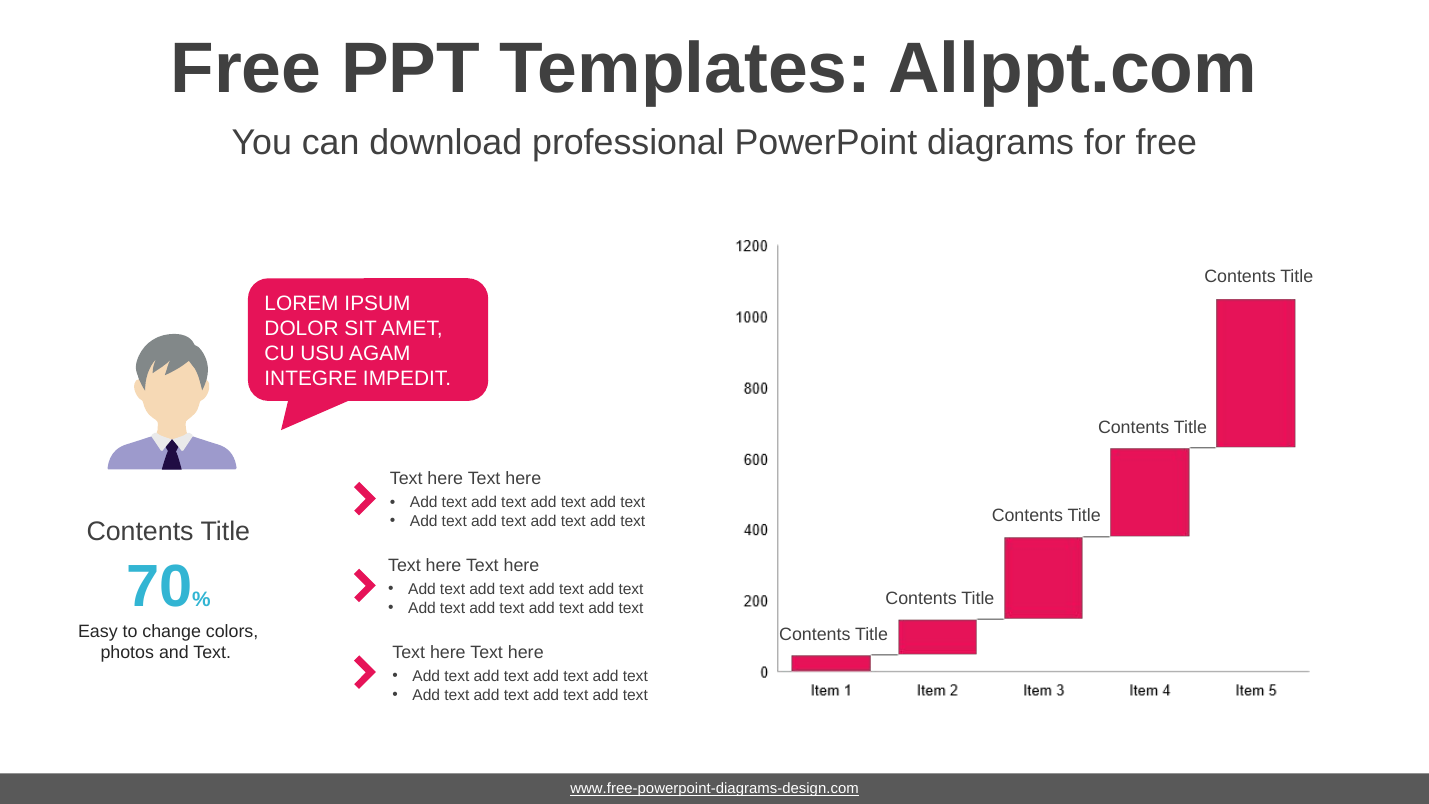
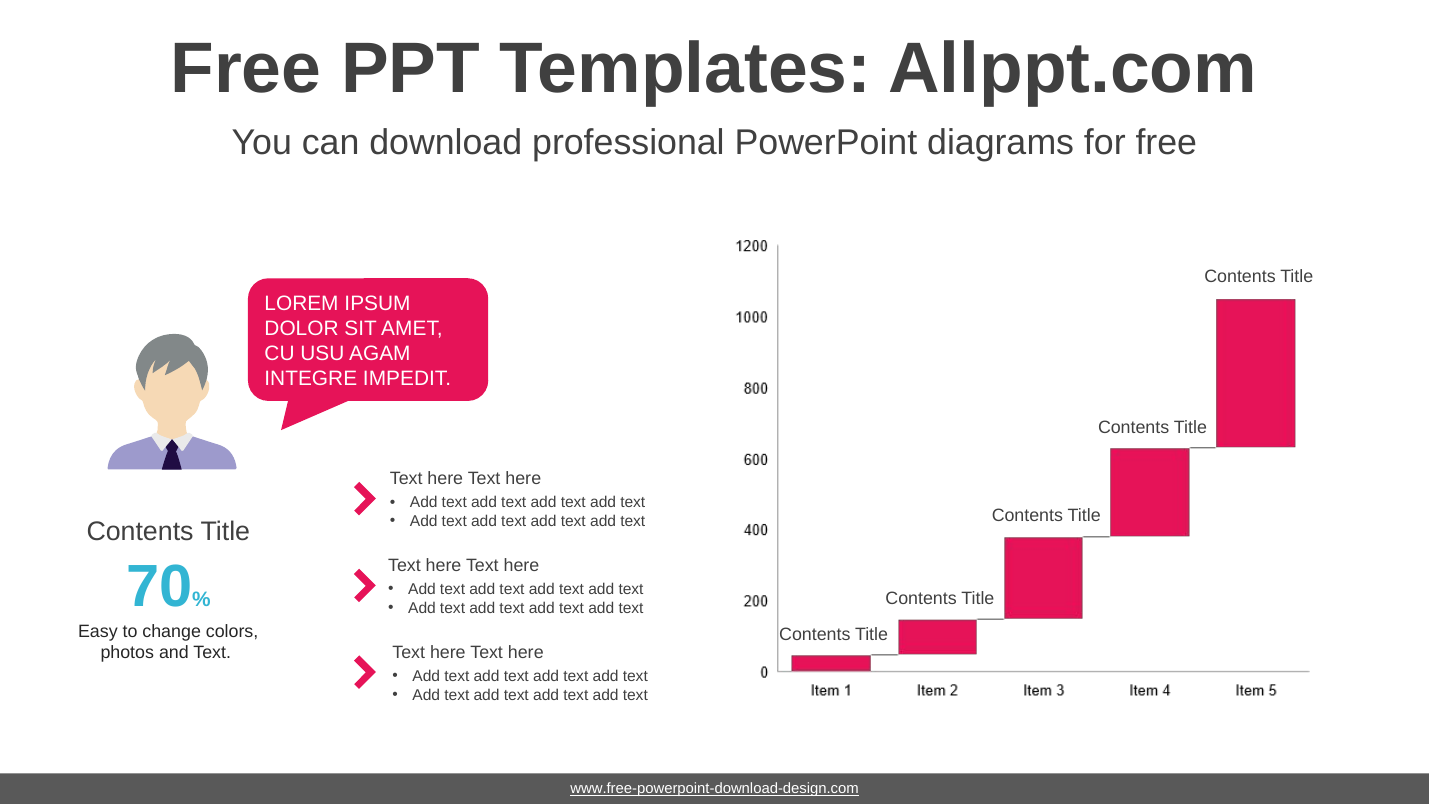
www.free-powerpoint-diagrams-design.com: www.free-powerpoint-diagrams-design.com -> www.free-powerpoint-download-design.com
